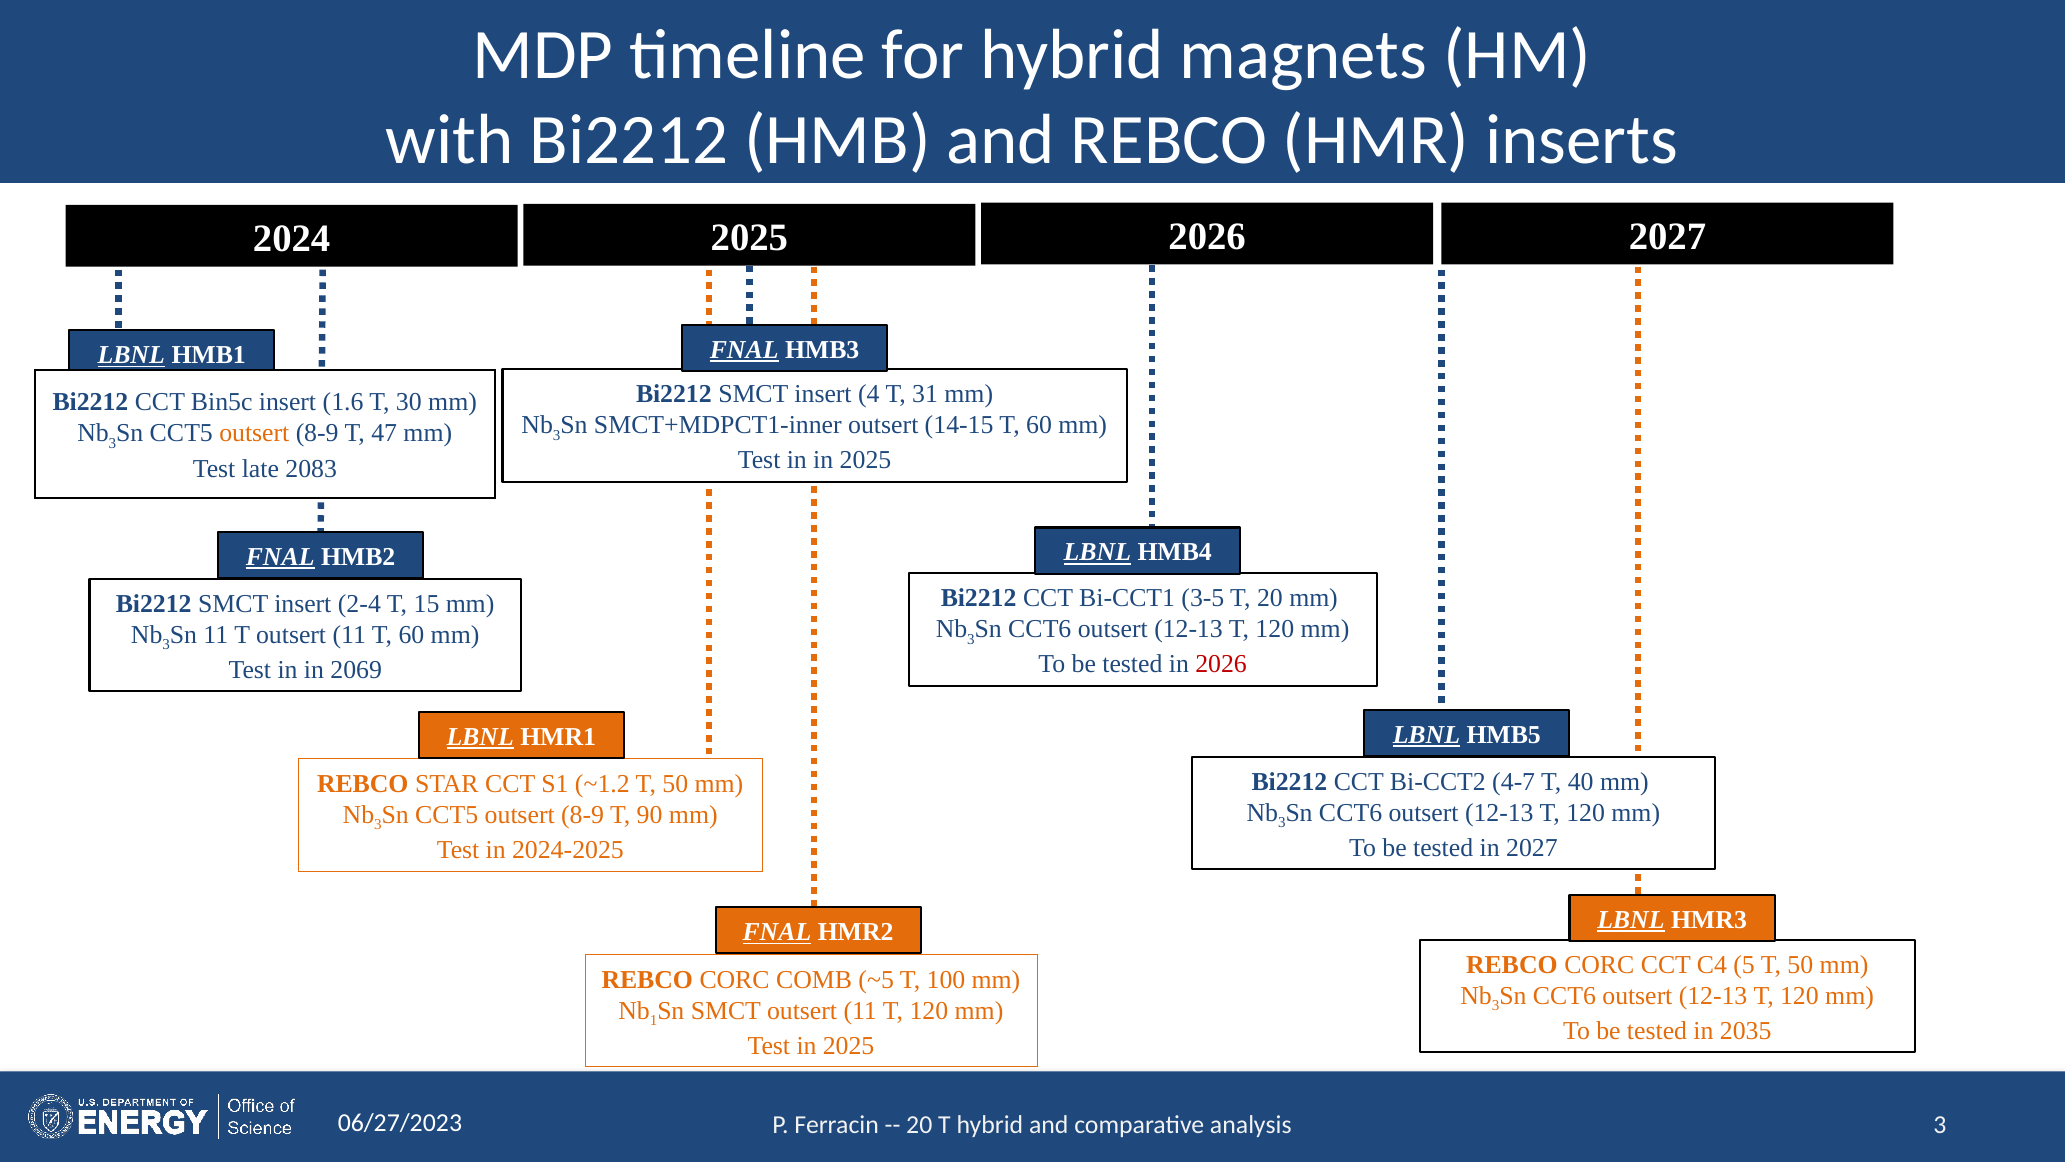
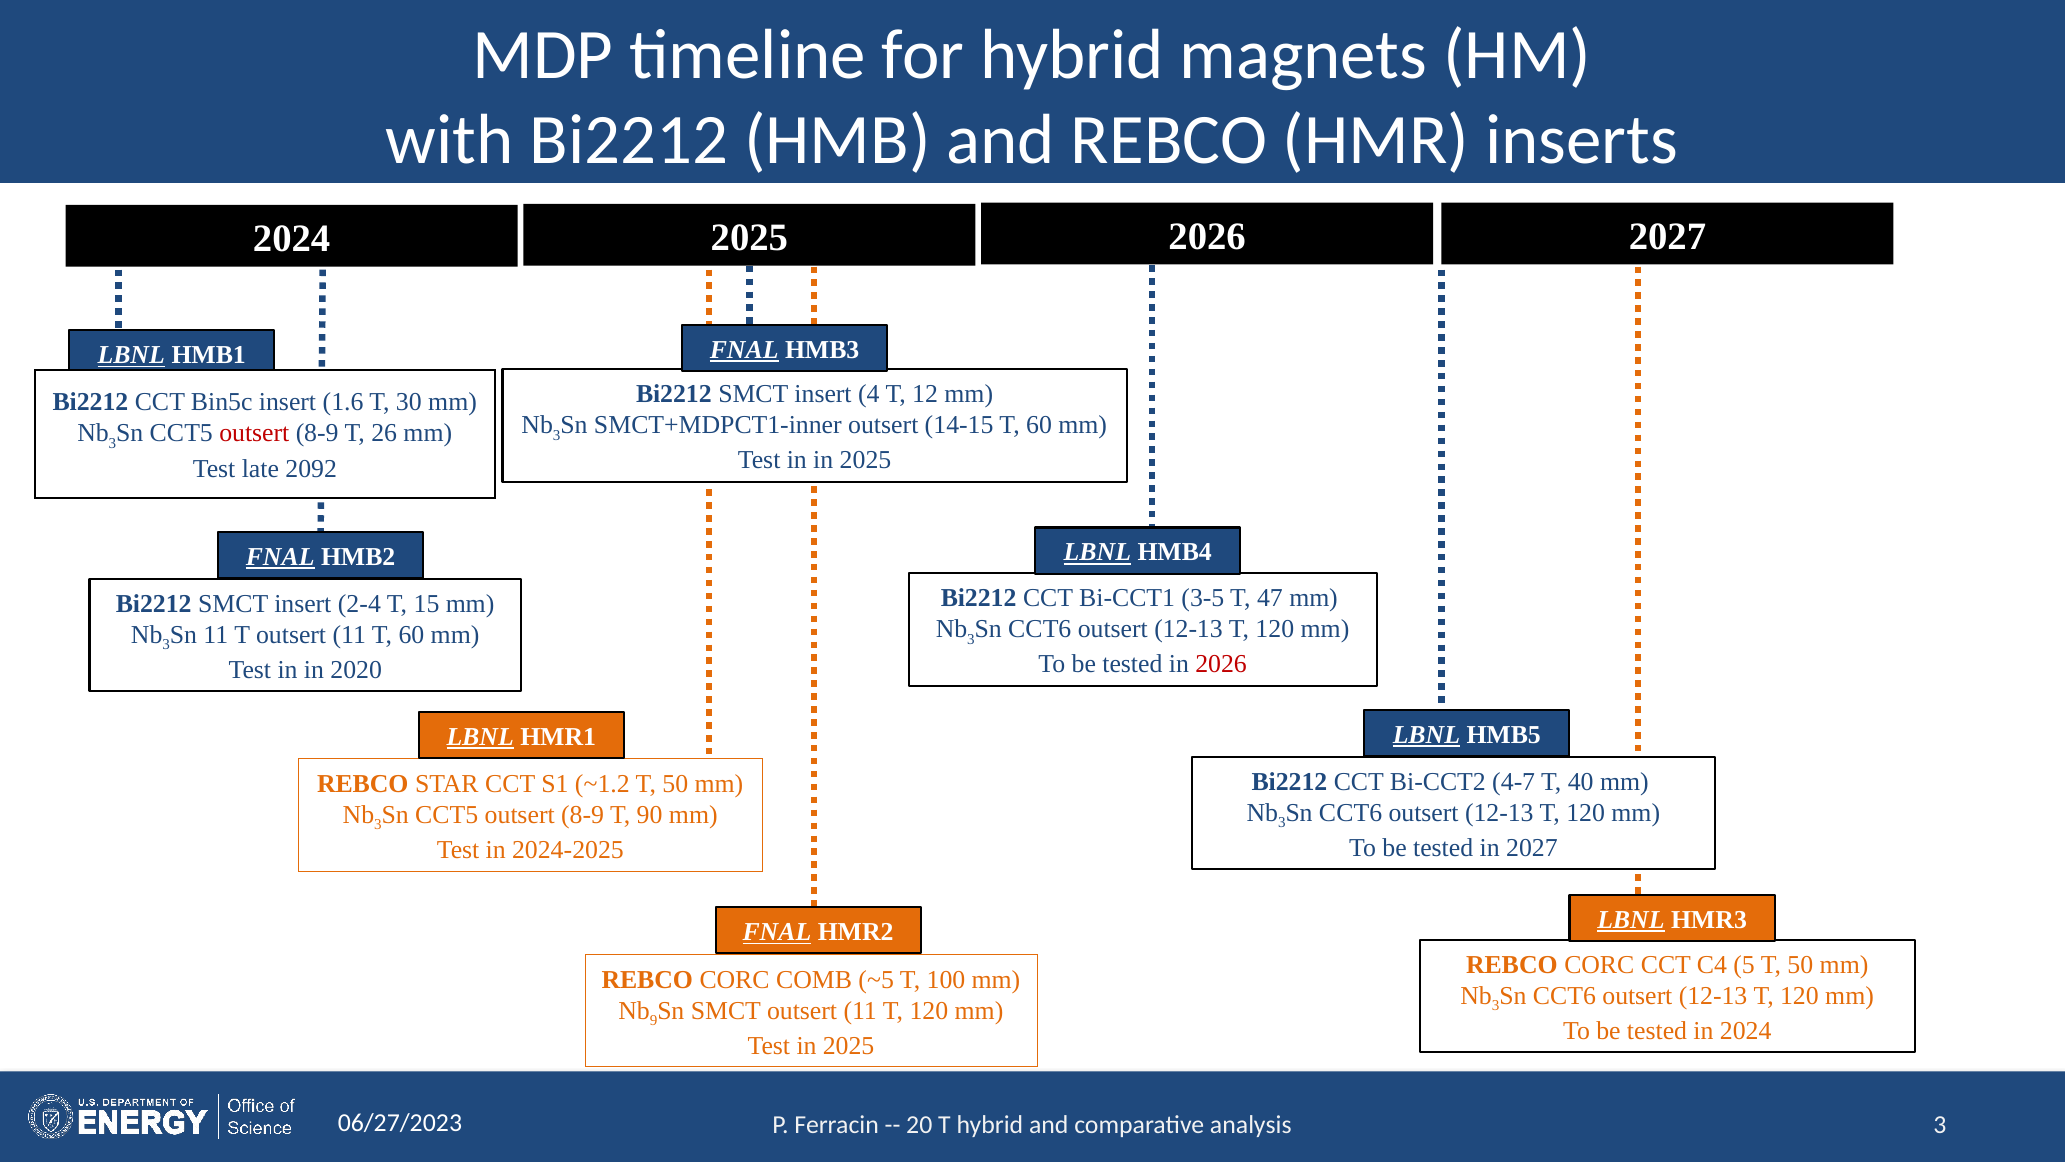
31: 31 -> 12
outsert at (254, 433) colour: orange -> red
47: 47 -> 26
2083: 2083 -> 2092
T 20: 20 -> 47
2069: 2069 -> 2020
1: 1 -> 9
in 2035: 2035 -> 2024
